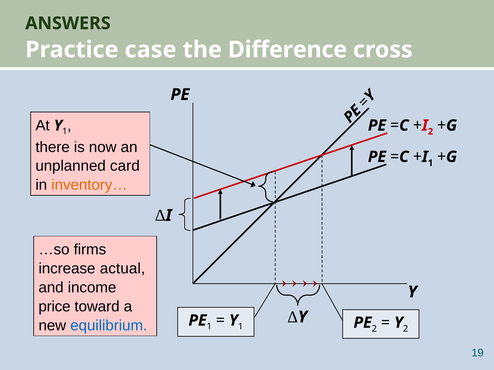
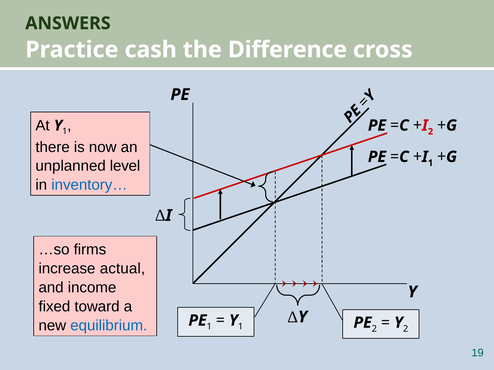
case: case -> cash
card: card -> level
inventory… colour: orange -> blue
price: price -> fixed
